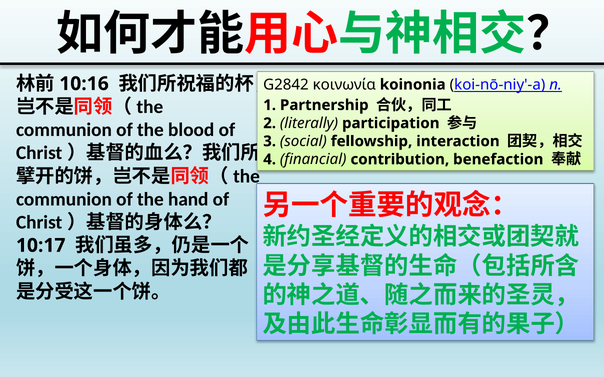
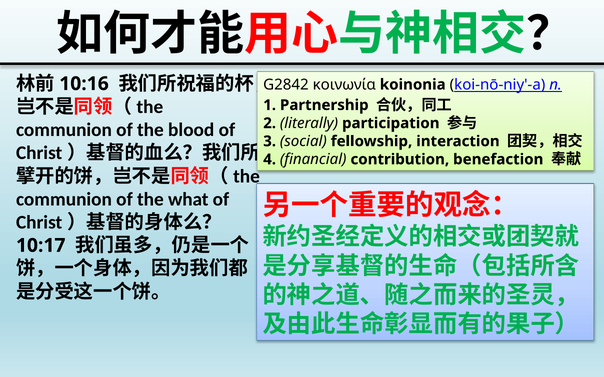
hand: hand -> what
